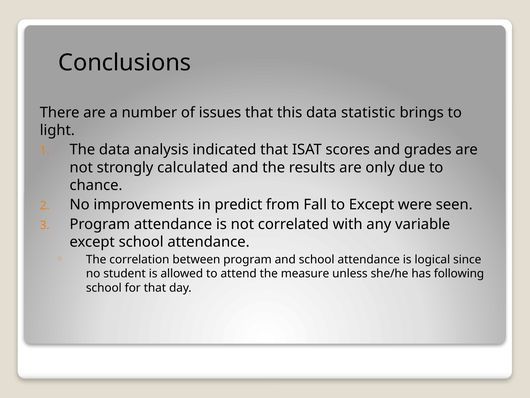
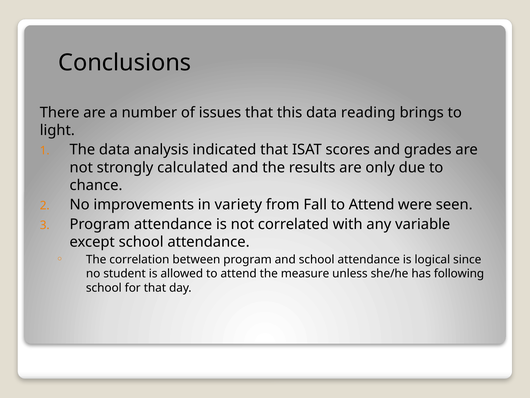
statistic: statistic -> reading
predict: predict -> variety
Fall to Except: Except -> Attend
